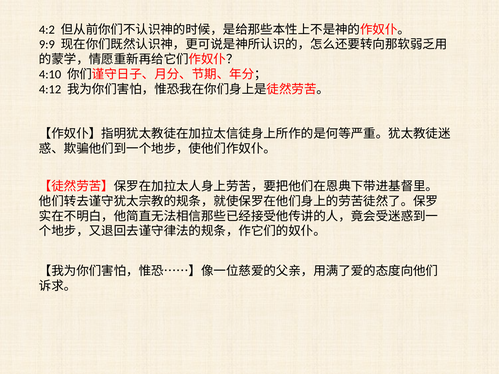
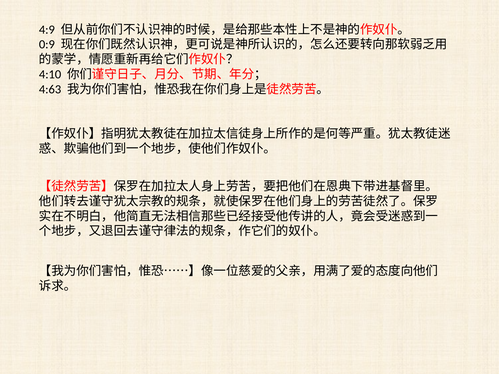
4:2: 4:2 -> 4:9
9:9: 9:9 -> 0:9
4:12: 4:12 -> 4:63
